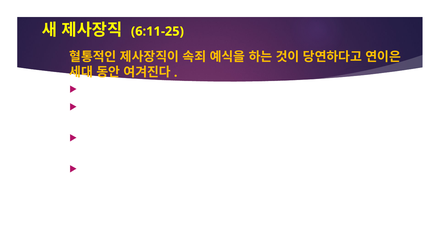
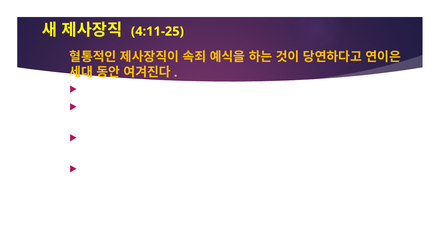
6:11-25: 6:11-25 -> 4:11-25
